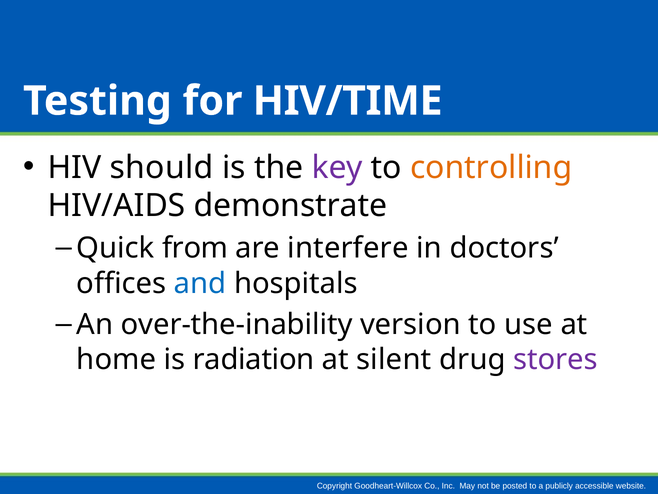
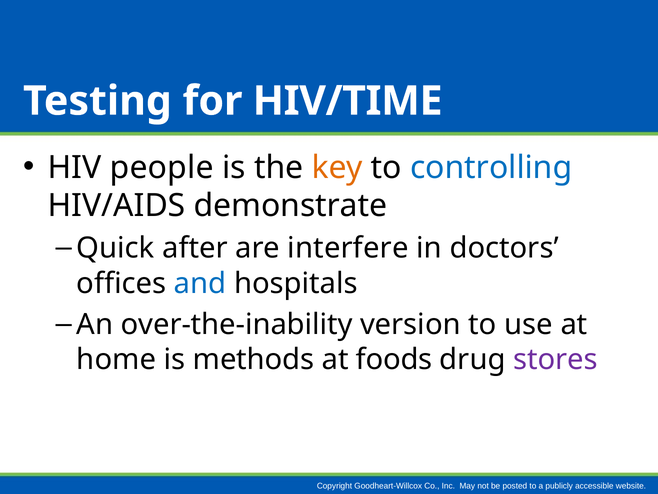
should: should -> people
key colour: purple -> orange
controlling colour: orange -> blue
from: from -> after
radiation: radiation -> methods
silent: silent -> foods
